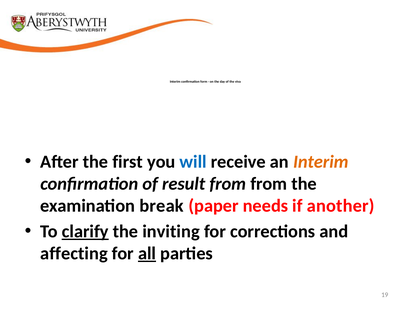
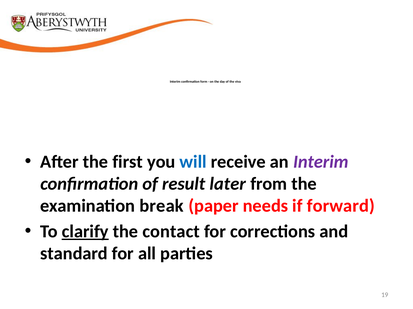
Interim at (321, 162) colour: orange -> purple
result from: from -> later
another: another -> forward
inviting: inviting -> contact
affecting: affecting -> standard
all underline: present -> none
